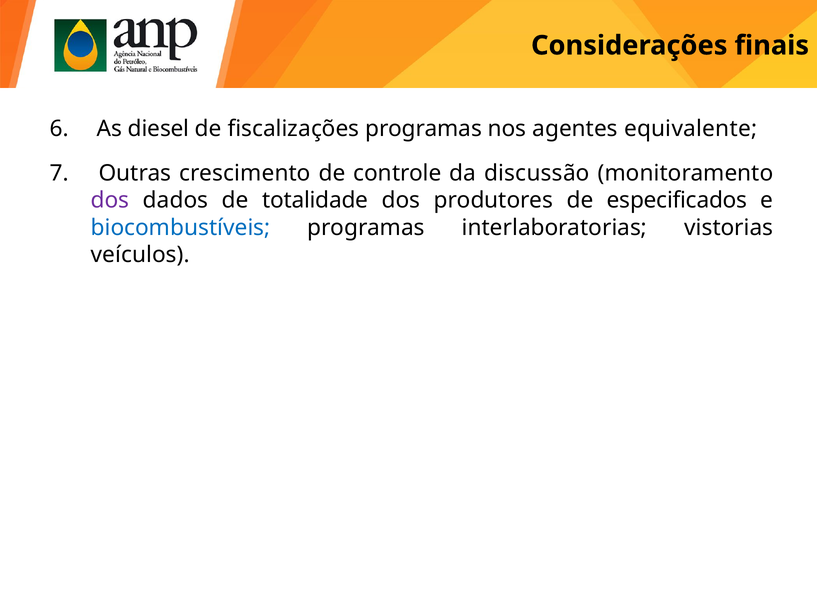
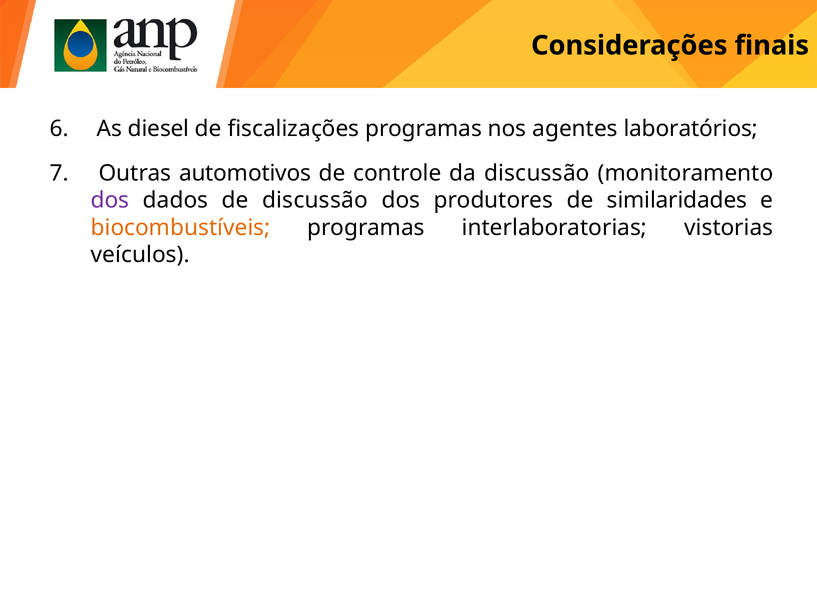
equivalente: equivalente -> laboratórios
crescimento: crescimento -> automotivos
de totalidade: totalidade -> discussão
especificados: especificados -> similaridades
biocombustíveis colour: blue -> orange
